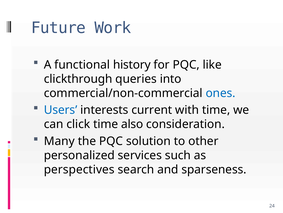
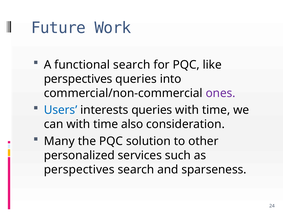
functional history: history -> search
clickthrough at (78, 79): clickthrough -> perspectives
ones colour: blue -> purple
interests current: current -> queries
can click: click -> with
